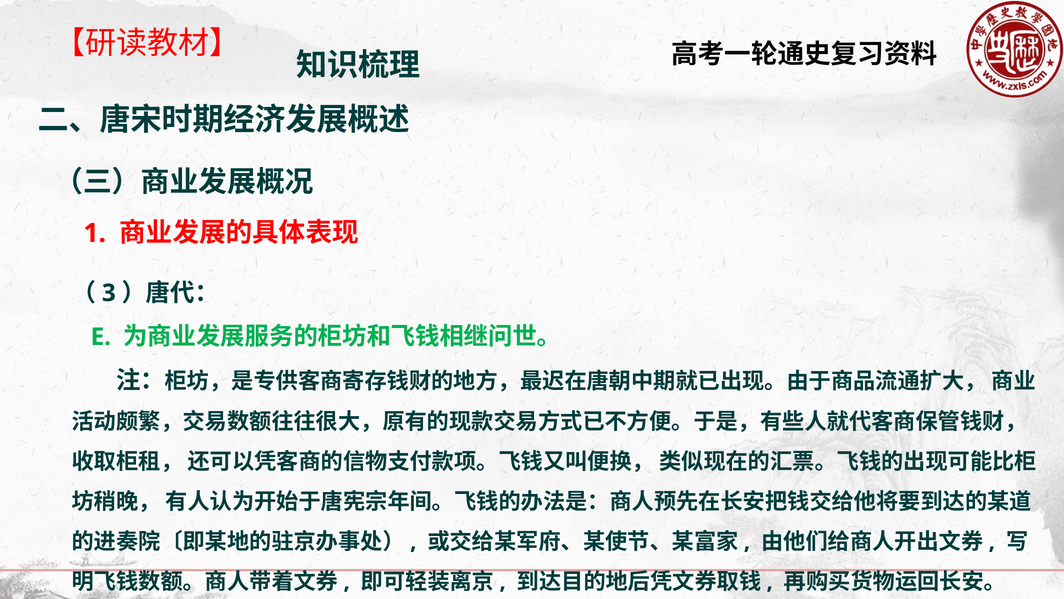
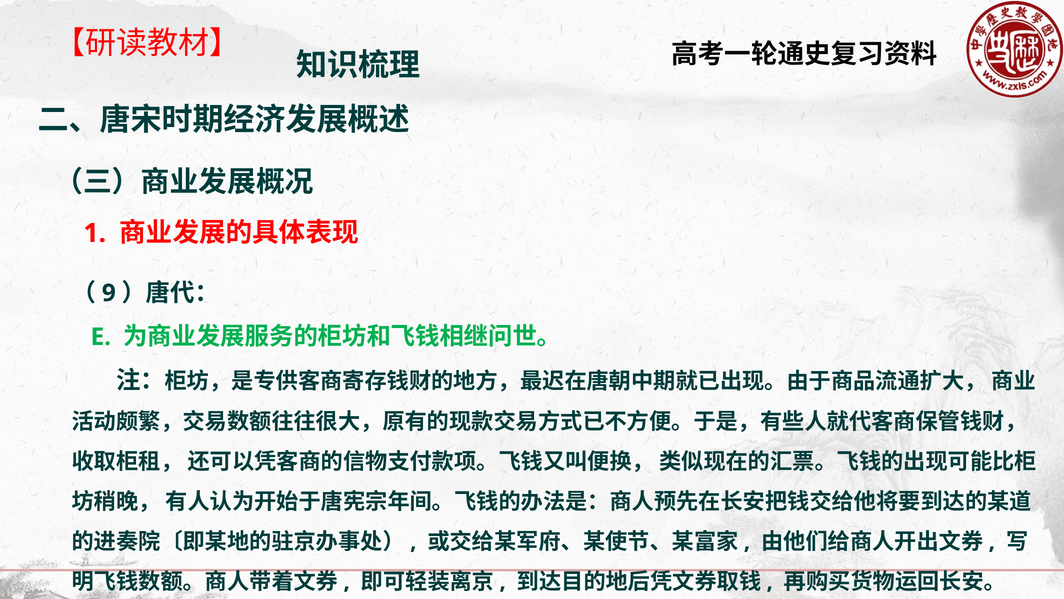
3: 3 -> 9
